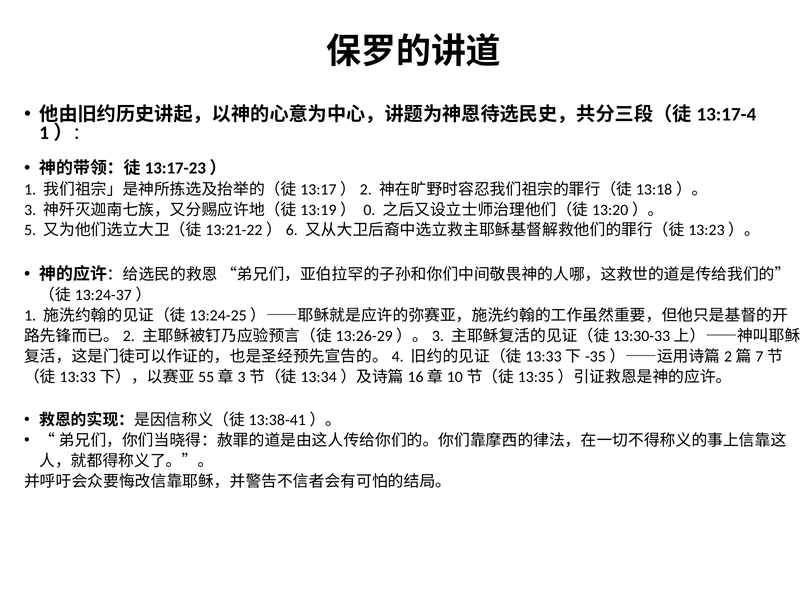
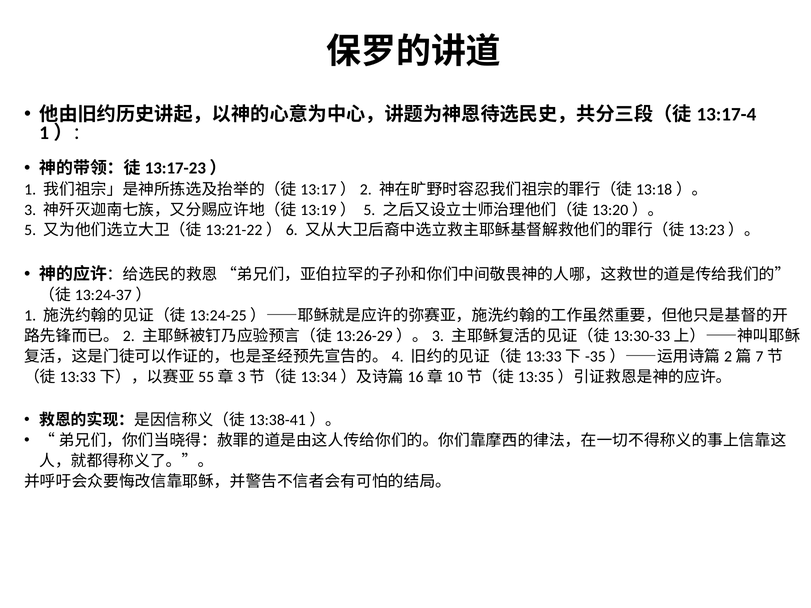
0 at (369, 210): 0 -> 5
